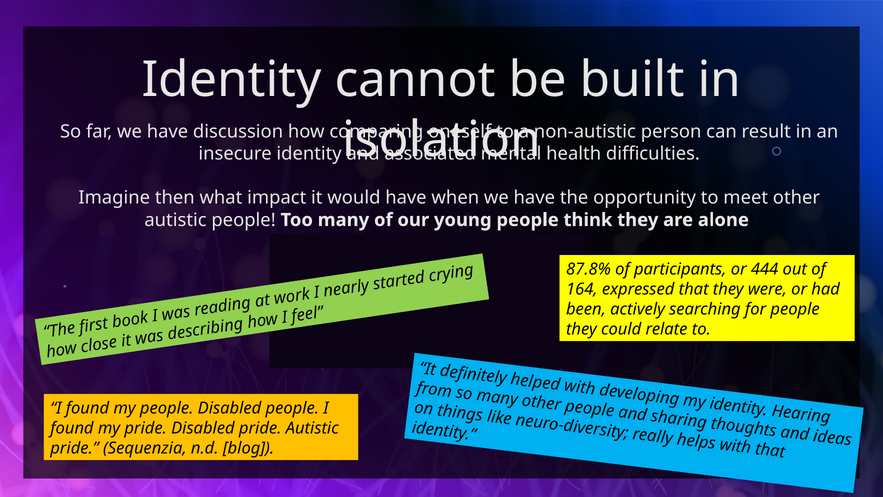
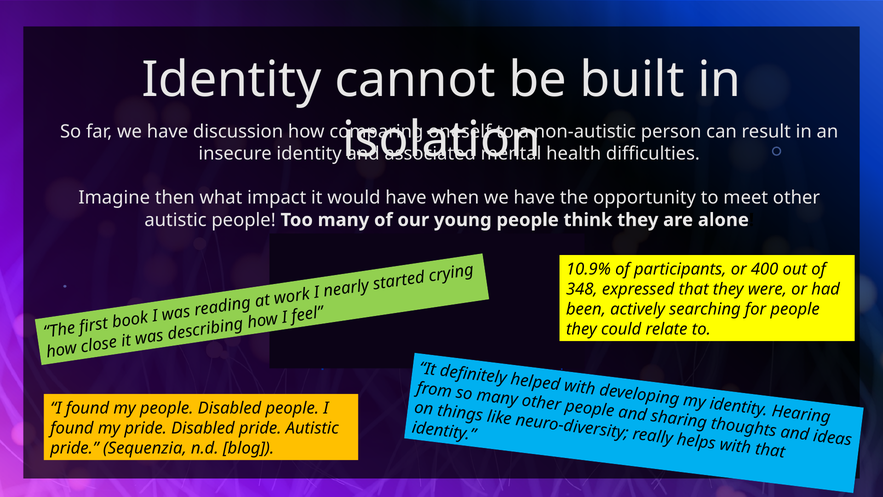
87.8%: 87.8% -> 10.9%
444: 444 -> 400
164: 164 -> 348
